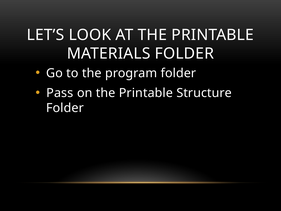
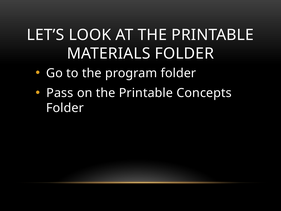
Structure: Structure -> Concepts
